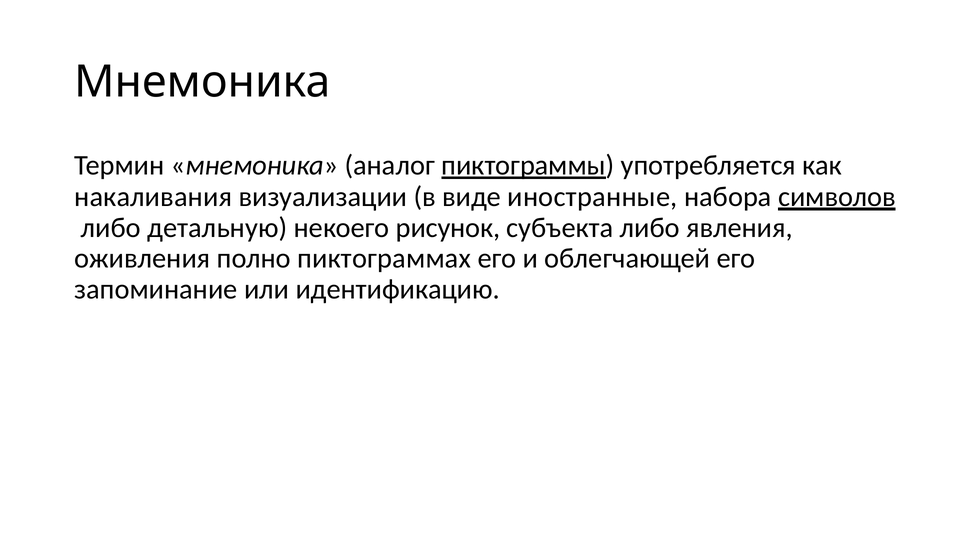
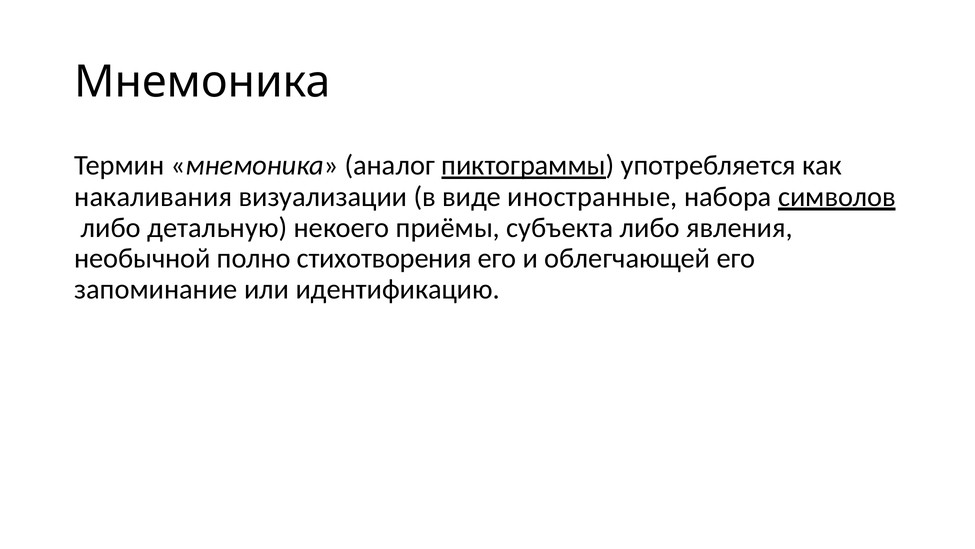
рисунок: рисунок -> приёмы
оживления: оживления -> необычной
пиктограммах: пиктограммах -> стихотворения
